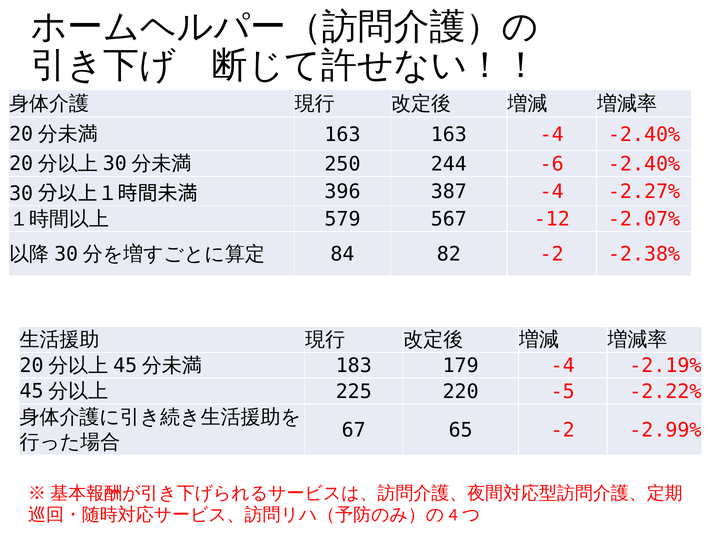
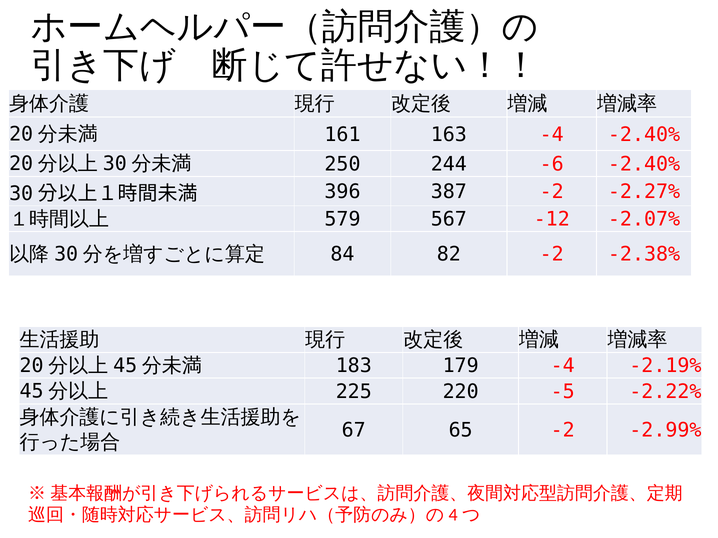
163 at (342, 135): 163 -> 161
387 -4: -4 -> -2
